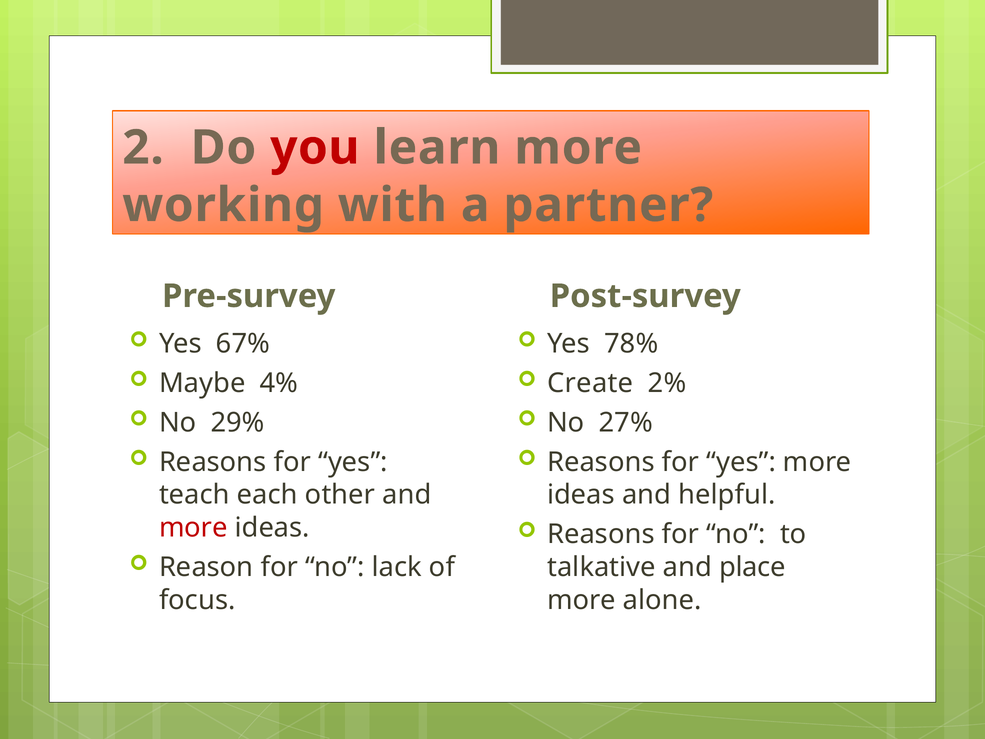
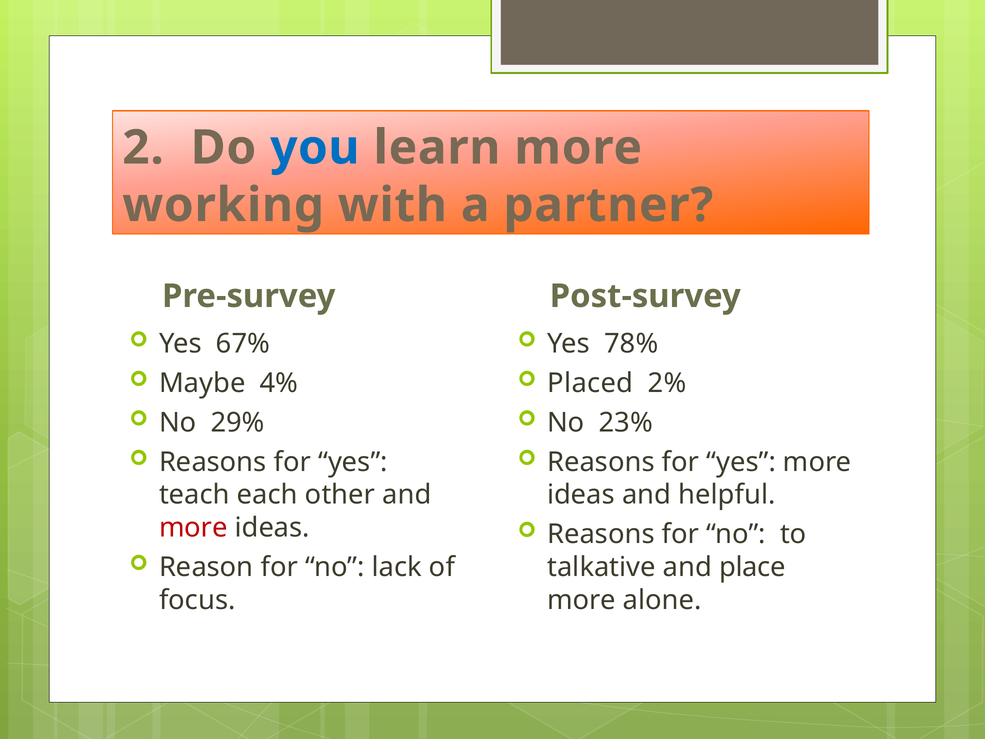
you colour: red -> blue
Create: Create -> Placed
27%: 27% -> 23%
